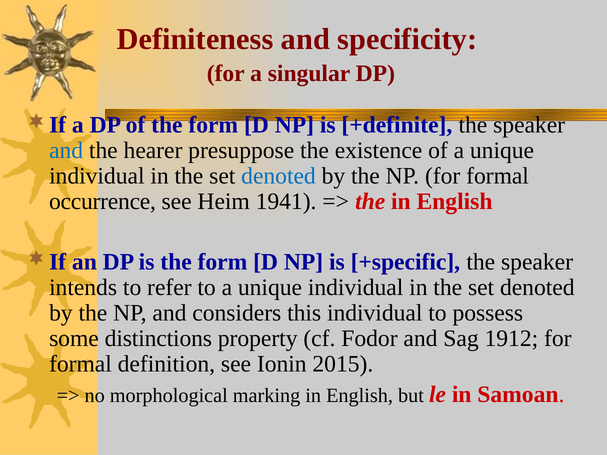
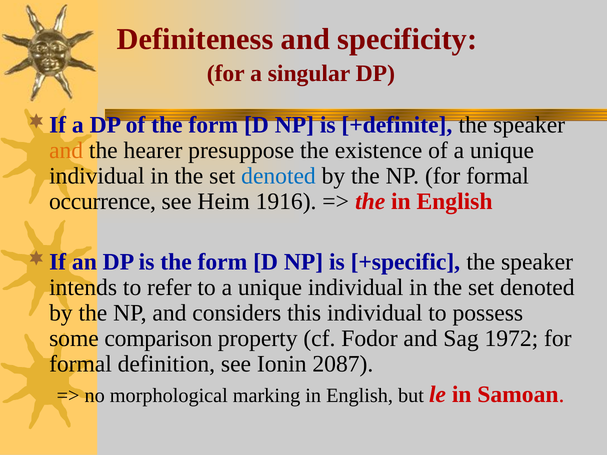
and at (66, 151) colour: blue -> orange
1941: 1941 -> 1916
distinctions: distinctions -> comparison
1912: 1912 -> 1972
2015: 2015 -> 2087
